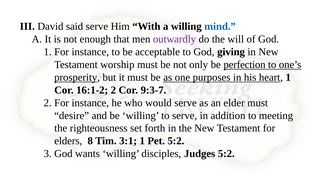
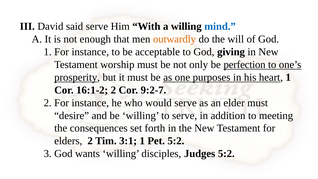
outwardly colour: purple -> orange
9:3-7: 9:3-7 -> 9:2-7
righteousness: righteousness -> consequences
elders 8: 8 -> 2
